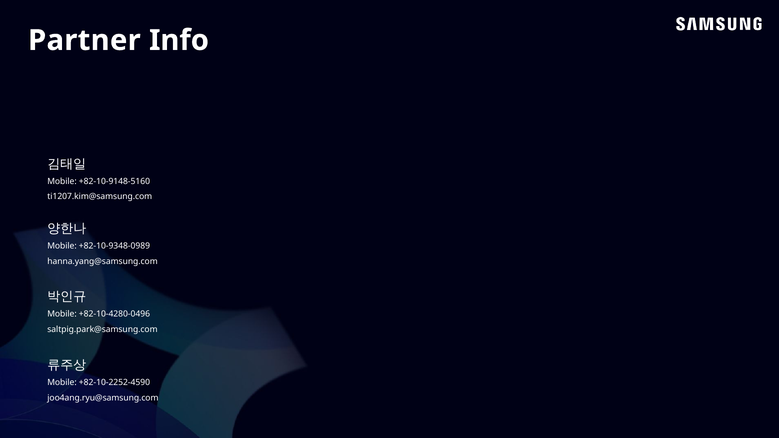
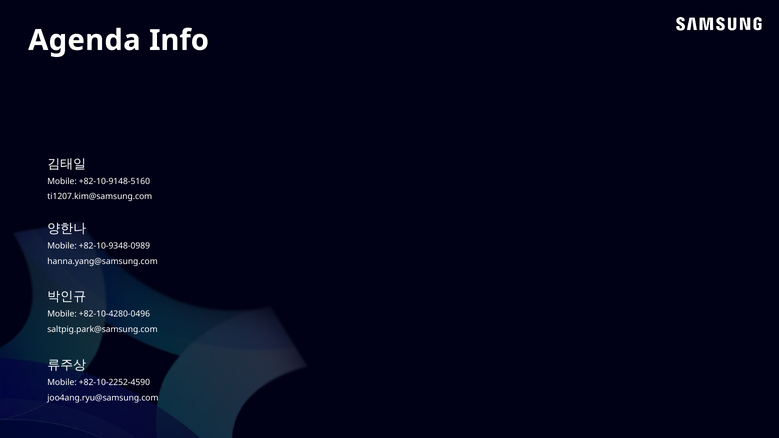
Partner: Partner -> Agenda
